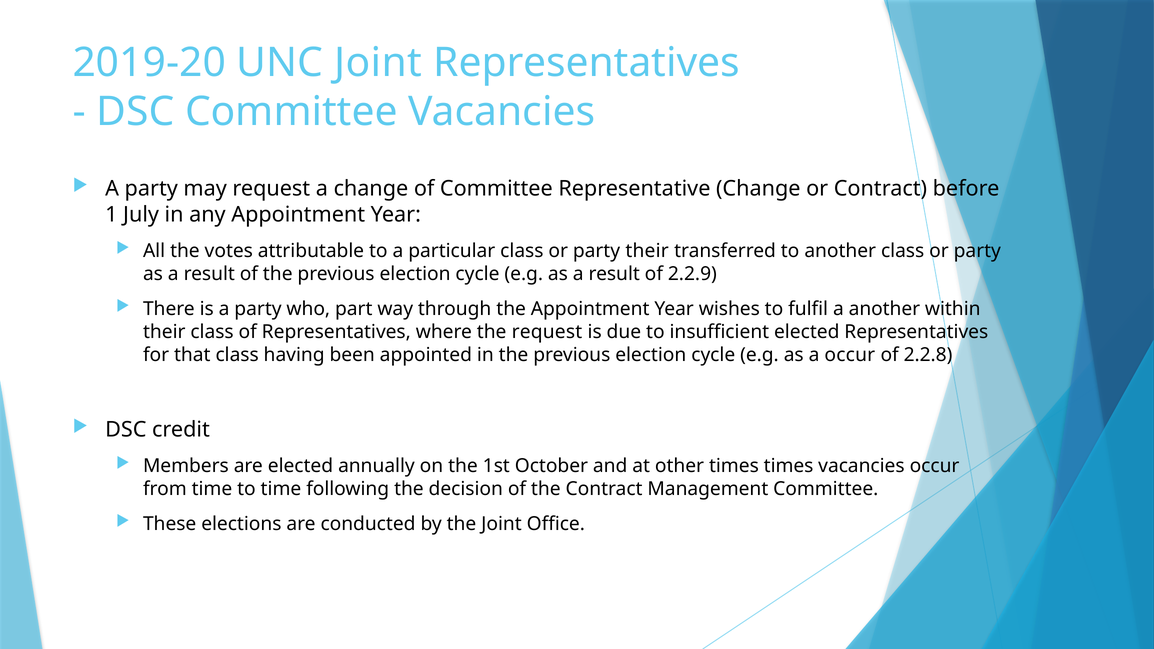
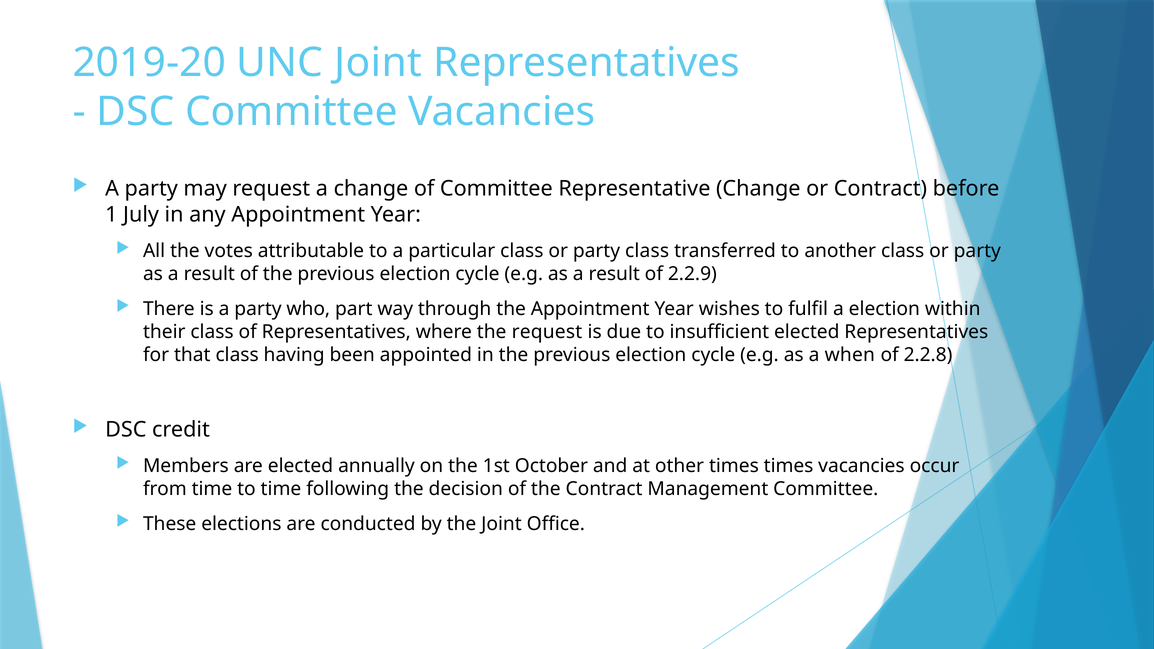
party their: their -> class
a another: another -> election
a occur: occur -> when
